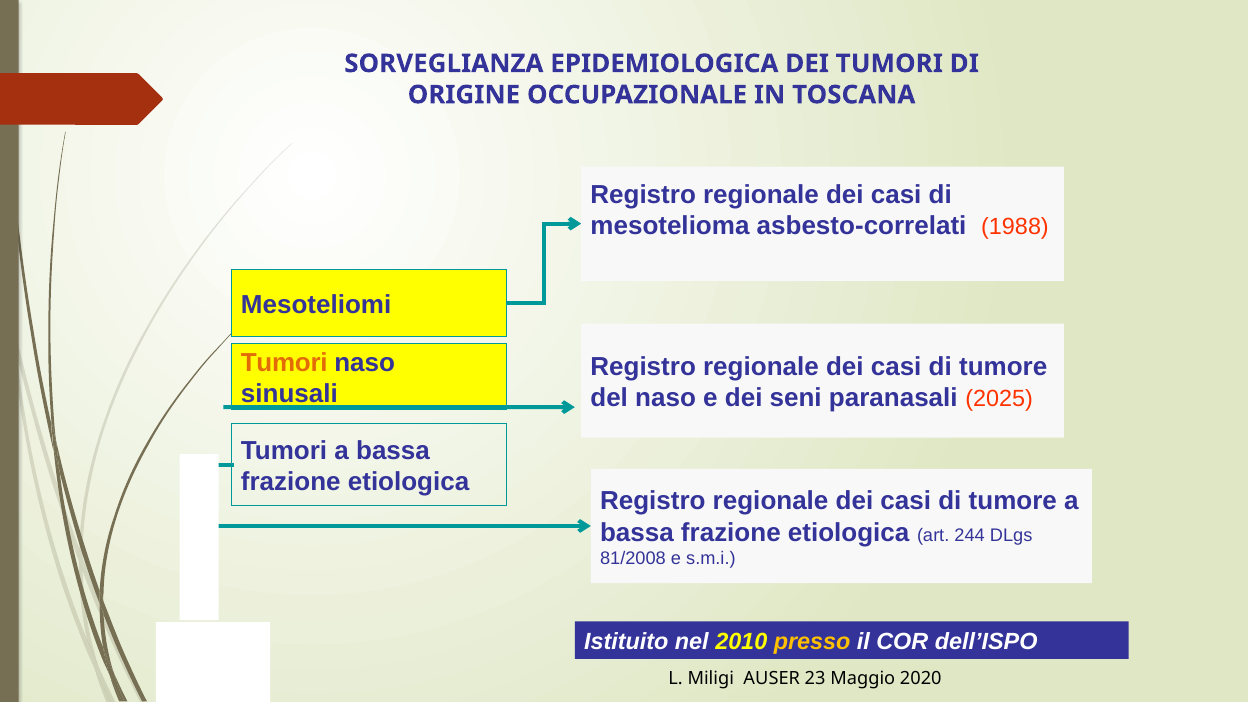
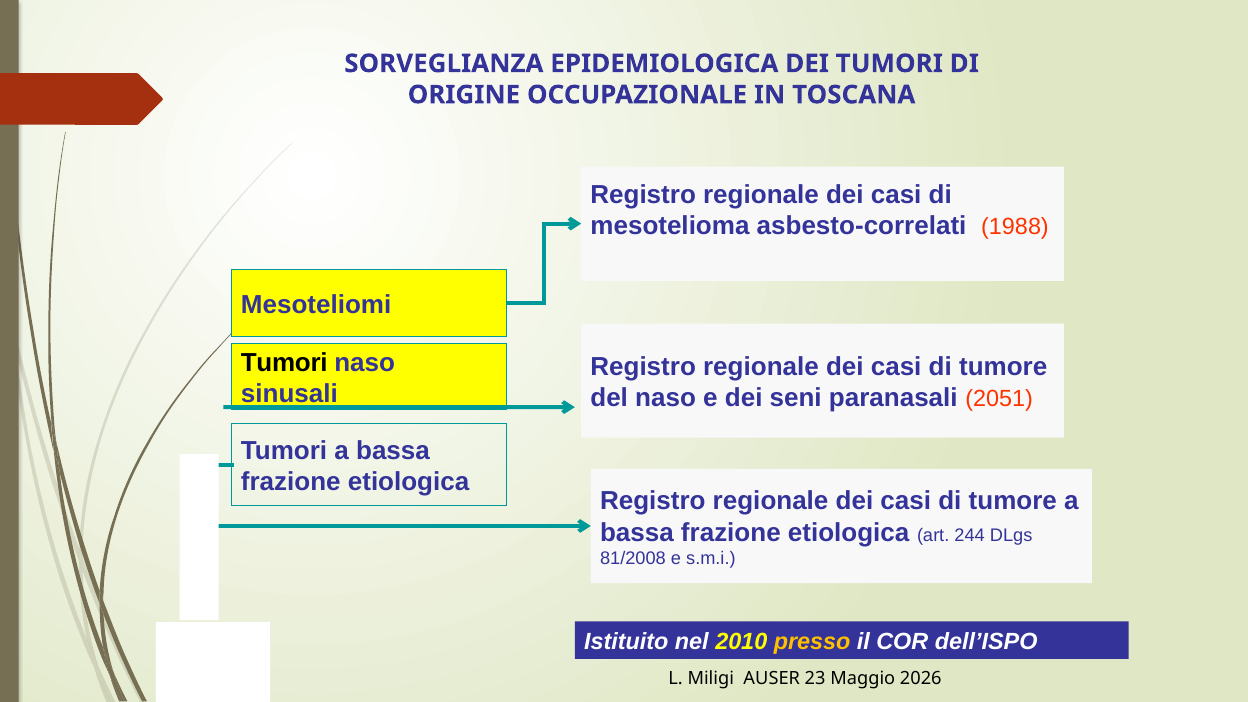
Tumori at (284, 363) colour: orange -> black
2025: 2025 -> 2051
2020: 2020 -> 2026
